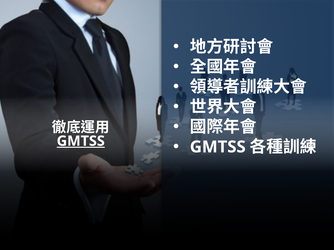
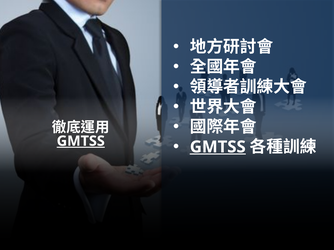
GMTSS at (218, 147) underline: none -> present
